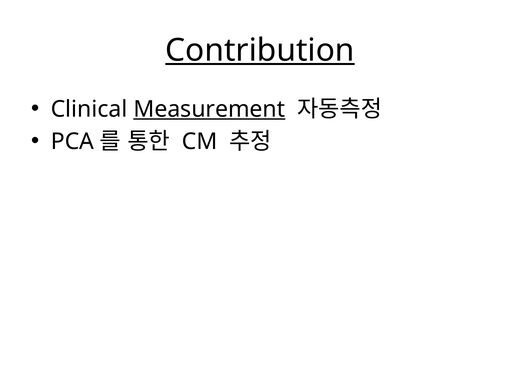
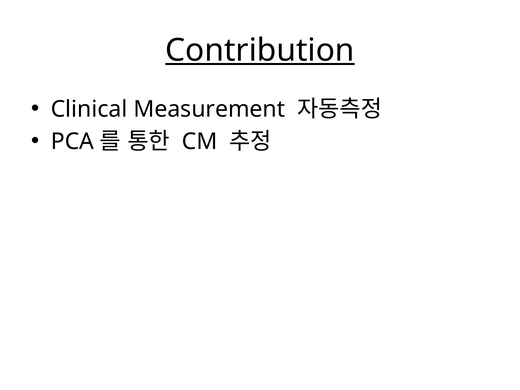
Measurement underline: present -> none
